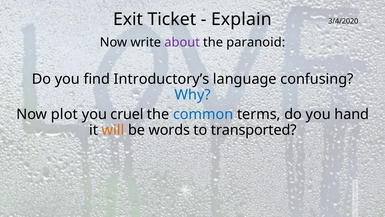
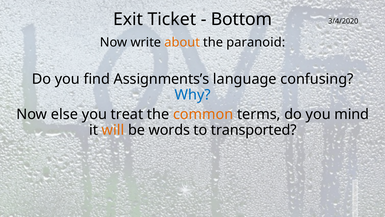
Explain: Explain -> Bottom
about colour: purple -> orange
Introductory’s: Introductory’s -> Assignments’s
plot: plot -> else
cruel: cruel -> treat
common colour: blue -> orange
hand: hand -> mind
